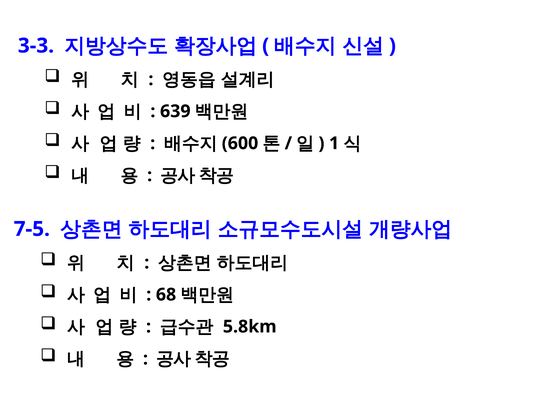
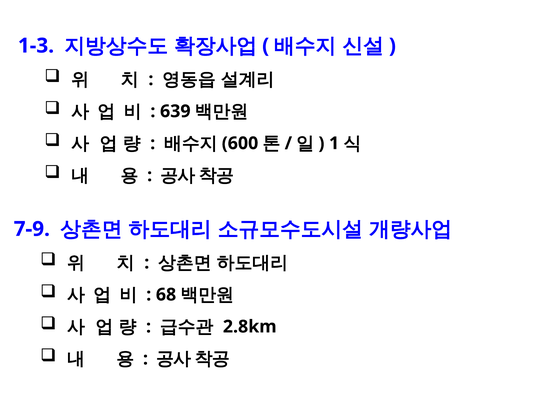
3-3: 3-3 -> 1-3
7-5: 7-5 -> 7-9
5.8km: 5.8km -> 2.8km
